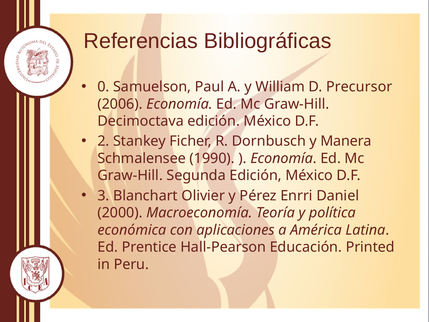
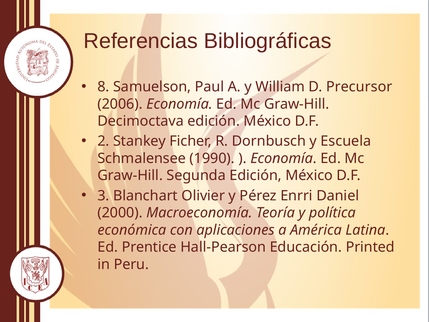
0: 0 -> 8
Manera: Manera -> Escuela
